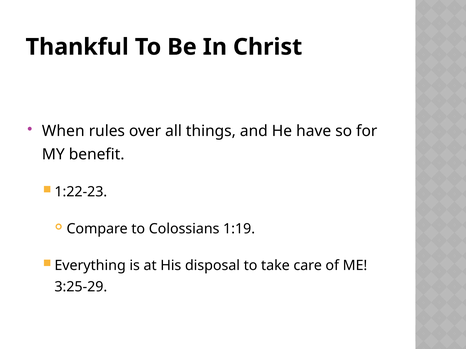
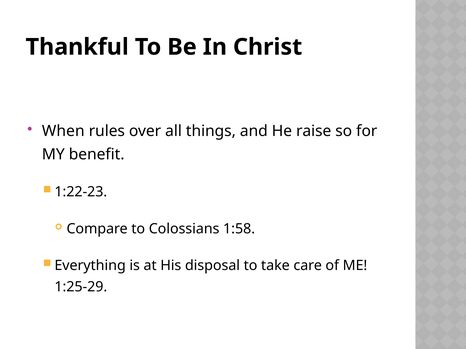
have: have -> raise
1:19: 1:19 -> 1:58
3:25-29: 3:25-29 -> 1:25-29
